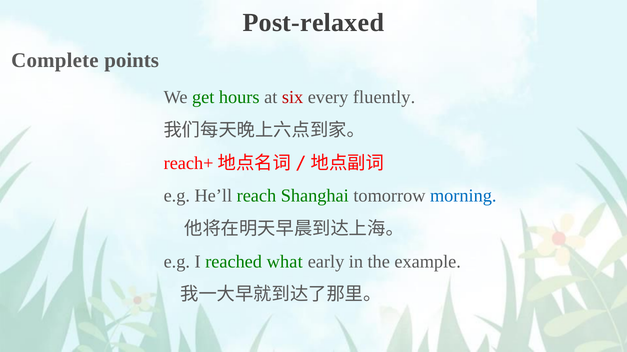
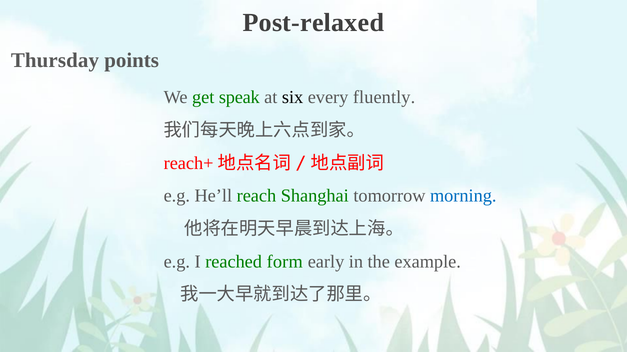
Complete: Complete -> Thursday
hours: hours -> speak
six colour: red -> black
what: what -> form
